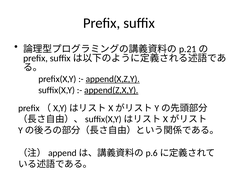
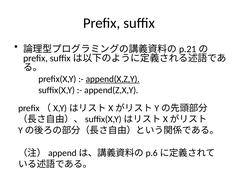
append(Z,X,Y underline: present -> none
